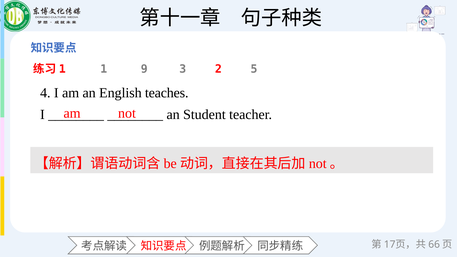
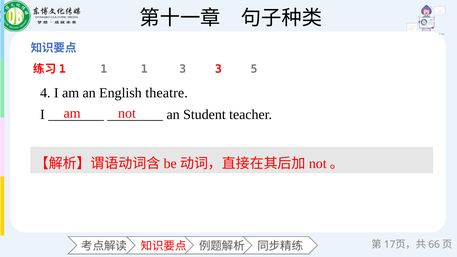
1 9: 9 -> 1
3 2: 2 -> 3
teaches: teaches -> theatre
